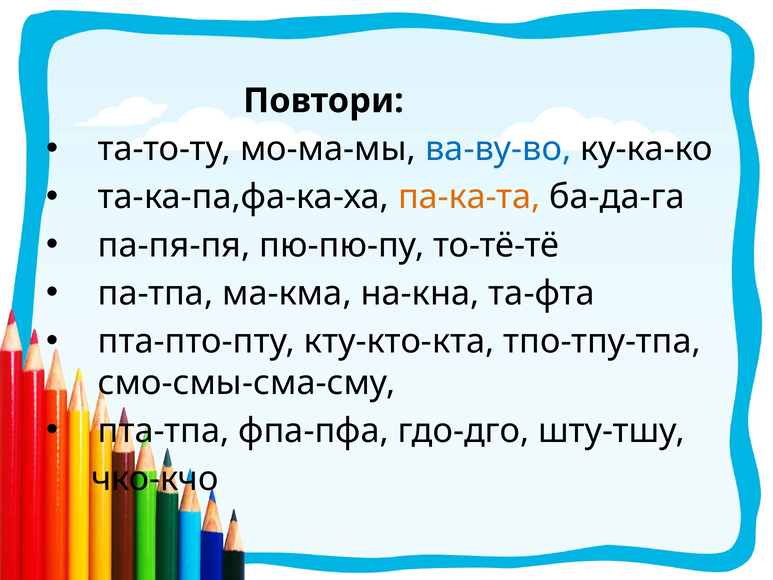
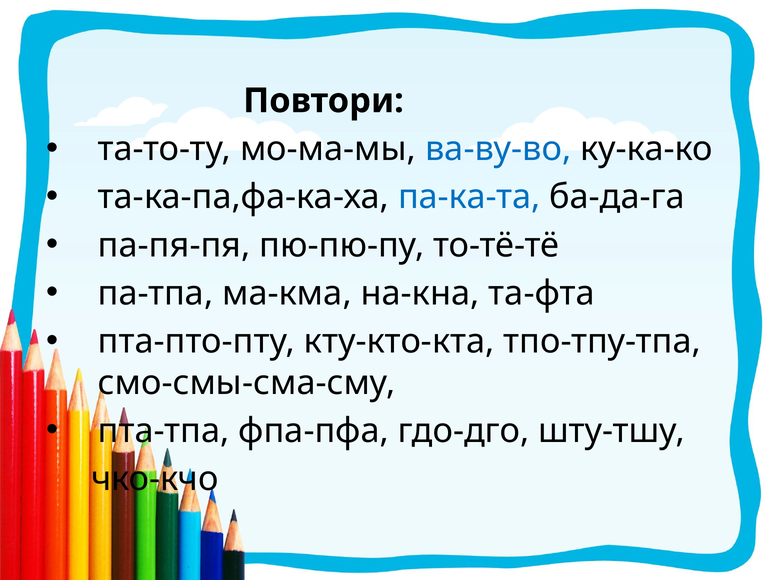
па-ка-та colour: orange -> blue
